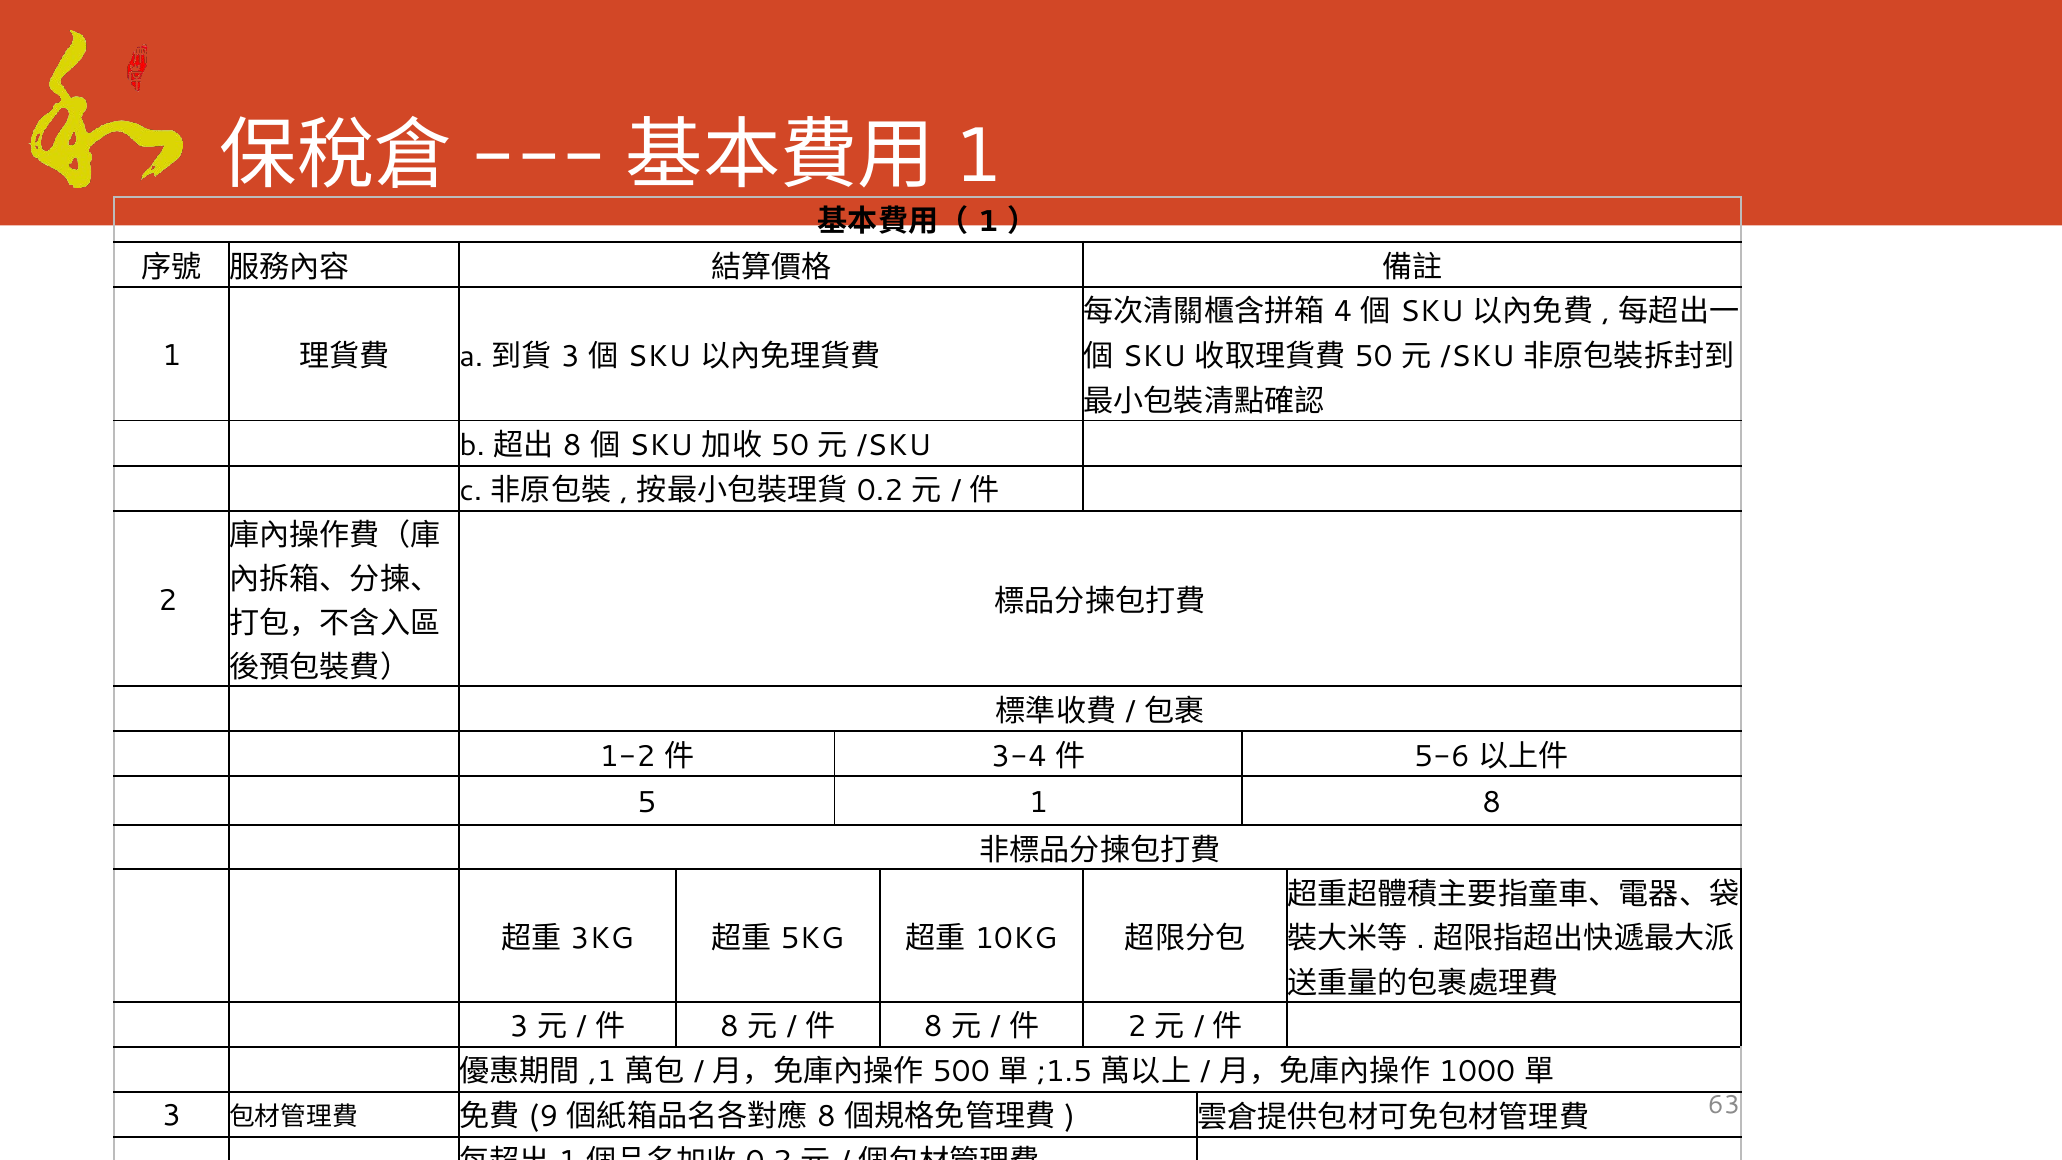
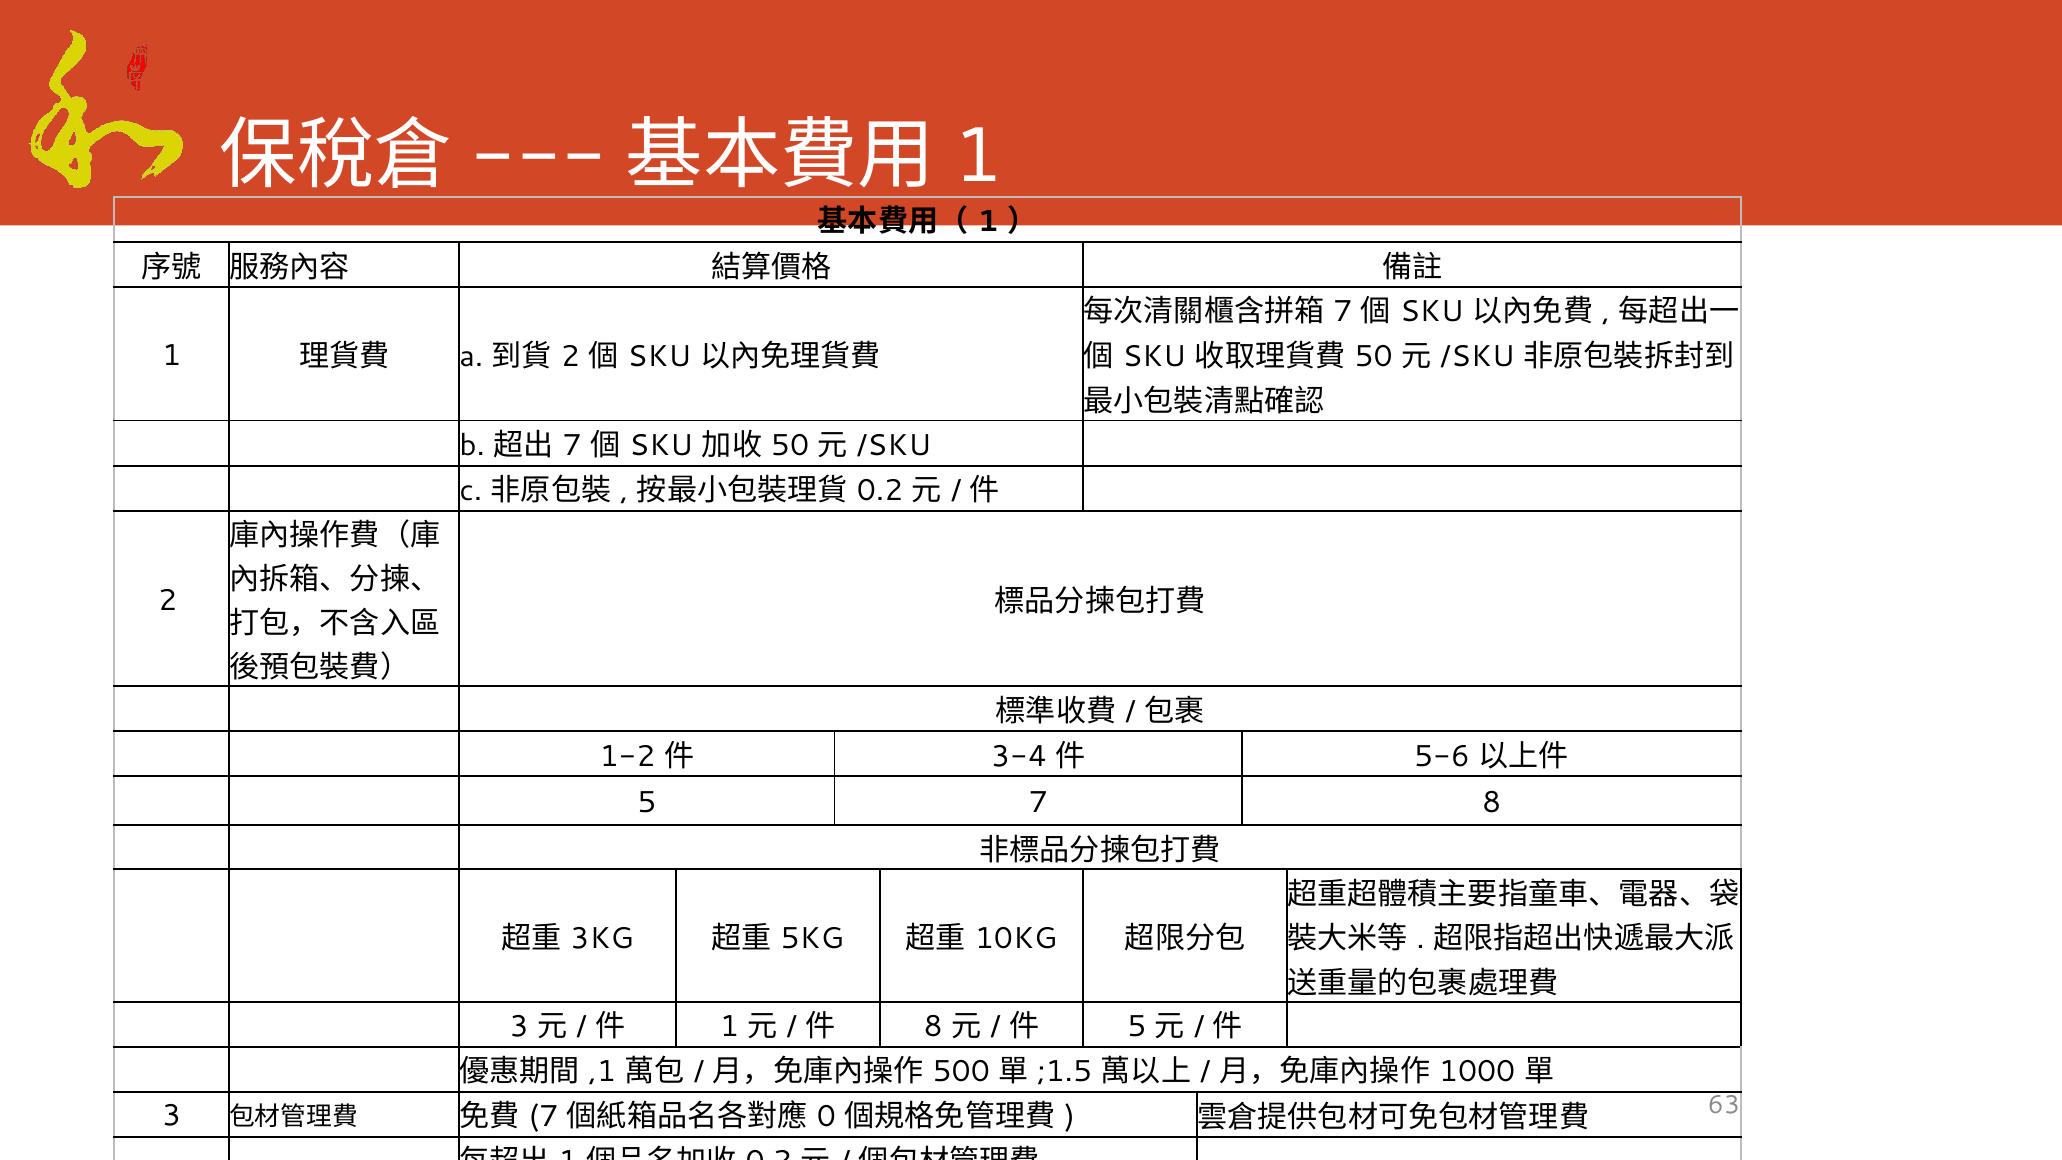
4 at (1343, 312): 4 -> 7
3 at (570, 356): 3 -> 2
8 at (572, 446): 8 -> 7
5 1: 1 -> 7
8 at (729, 1027): 8 -> 1
2 at (1137, 1027): 2 -> 5
9 at (543, 1117): 9 -> 7
8 at (826, 1117): 8 -> 0
